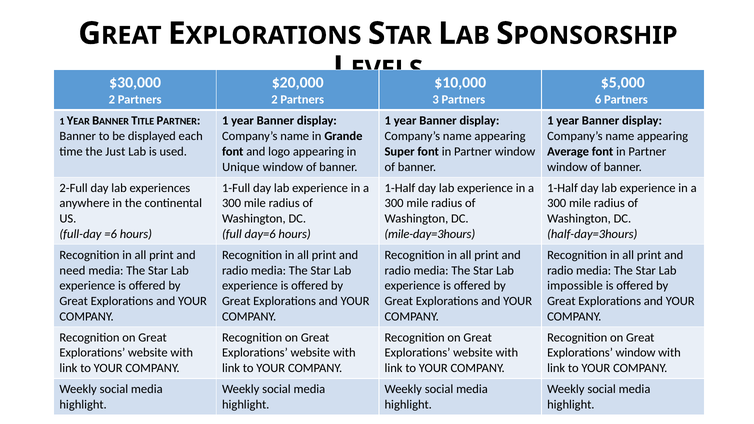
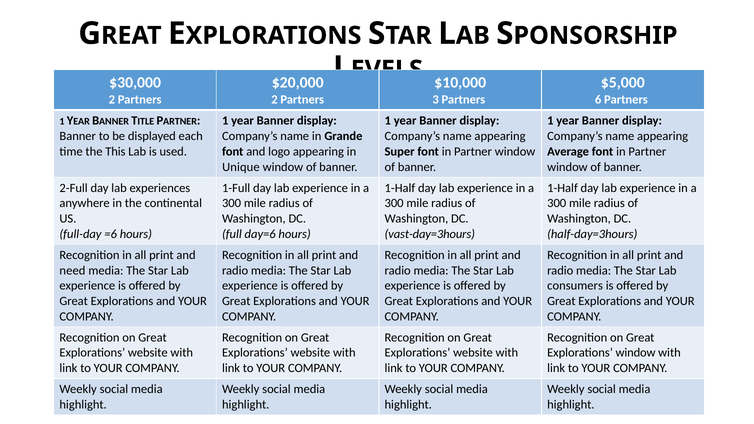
Just: Just -> This
mile-day=3hours: mile-day=3hours -> vast-day=3hours
impossible: impossible -> consumers
